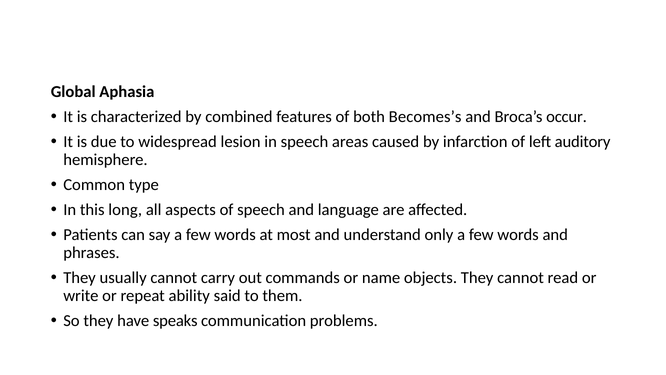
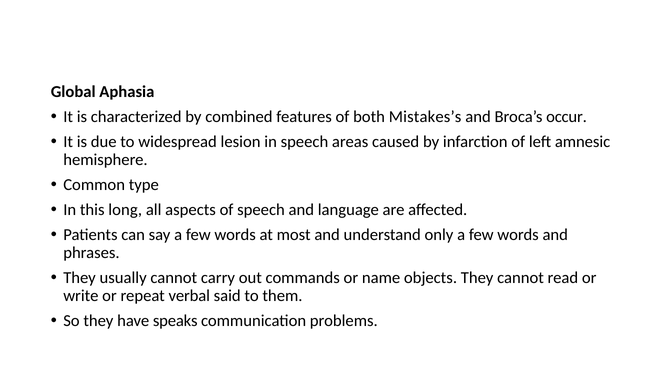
Becomes’s: Becomes’s -> Mistakes’s
auditory: auditory -> amnesic
ability: ability -> verbal
